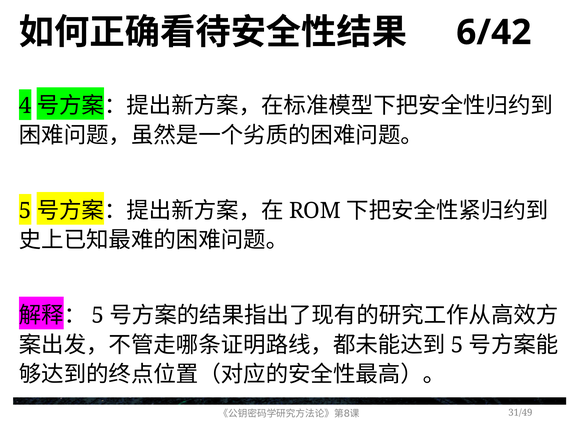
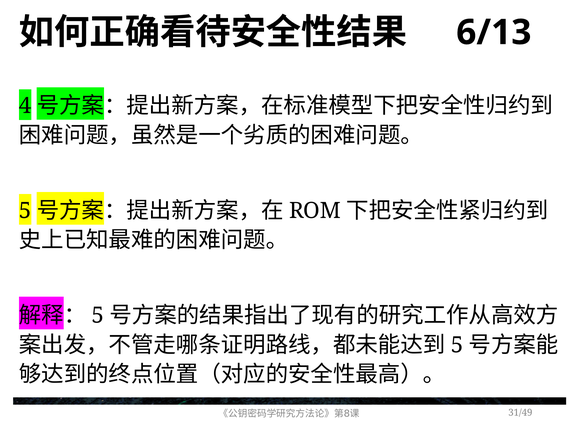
6/42: 6/42 -> 6/13
